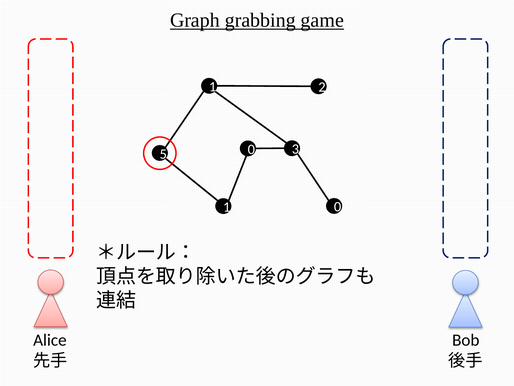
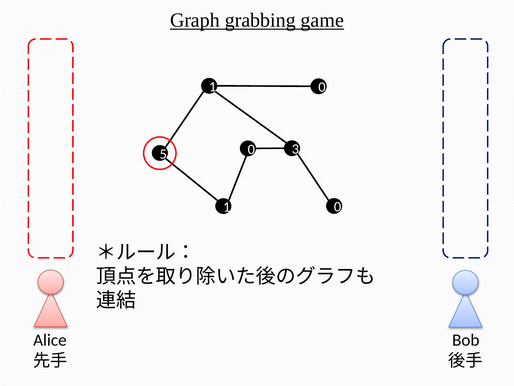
1 2: 2 -> 0
